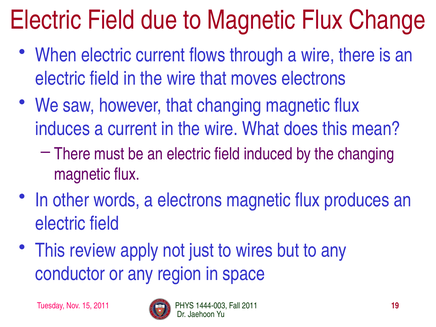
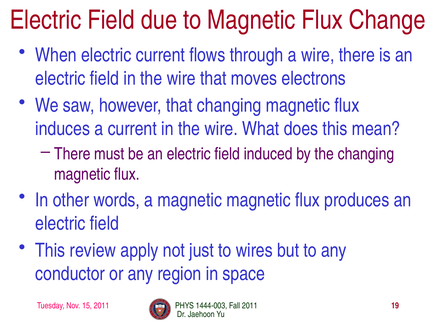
a electrons: electrons -> magnetic
